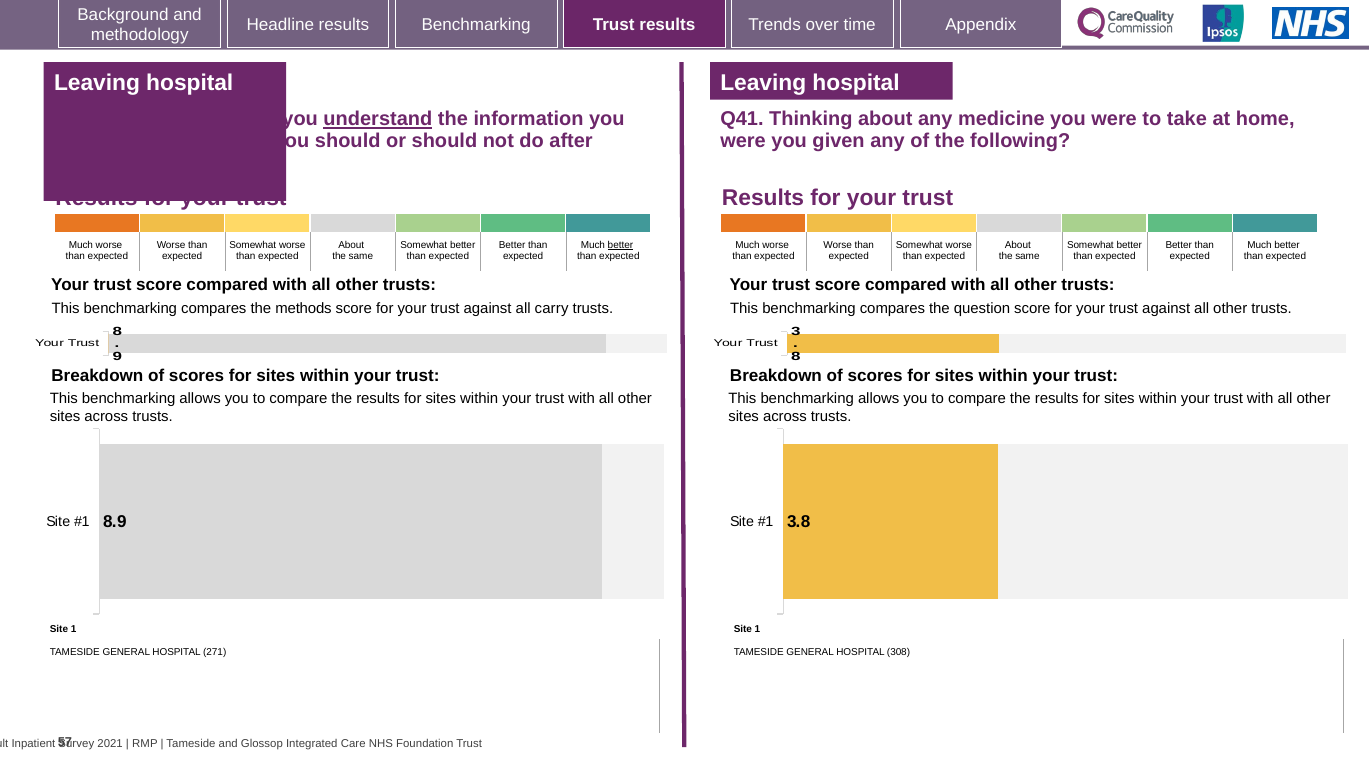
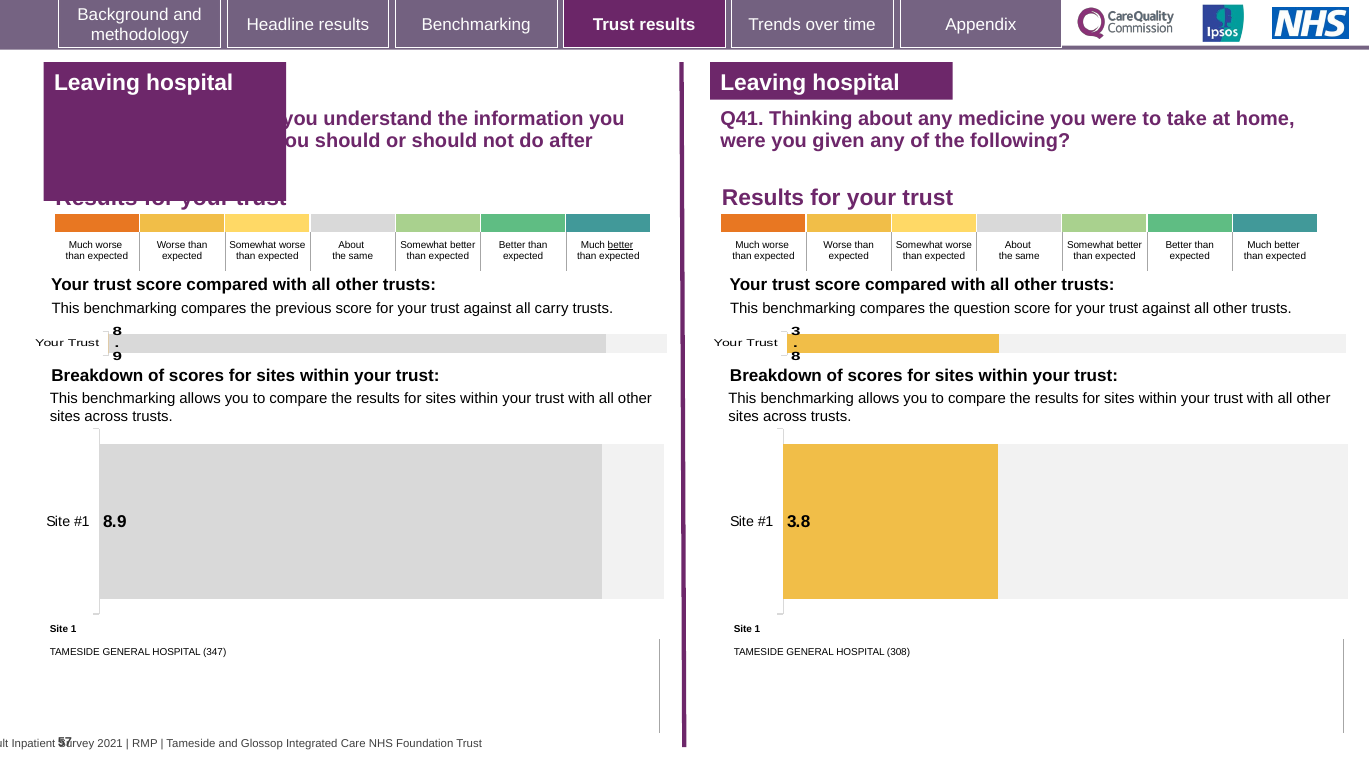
understand underline: present -> none
methods: methods -> previous
271: 271 -> 347
